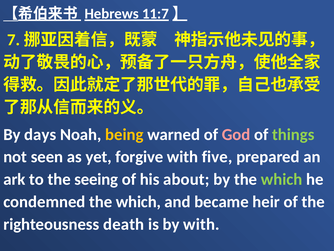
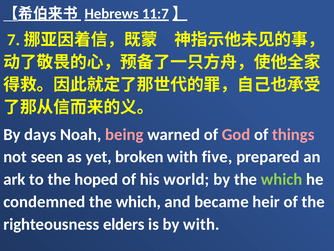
being colour: yellow -> pink
things colour: light green -> pink
forgive: forgive -> broken
seeing: seeing -> hoped
about: about -> world
death: death -> elders
